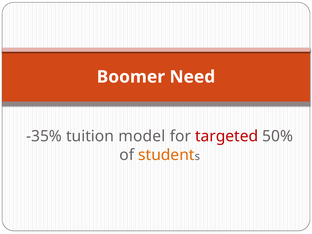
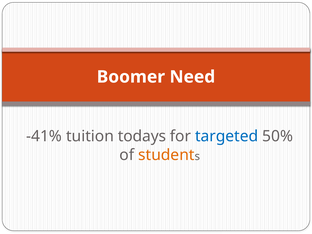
-35%: -35% -> -41%
model: model -> todays
targeted colour: red -> blue
